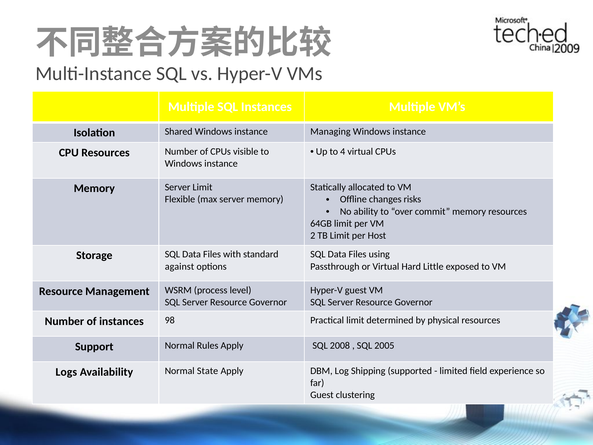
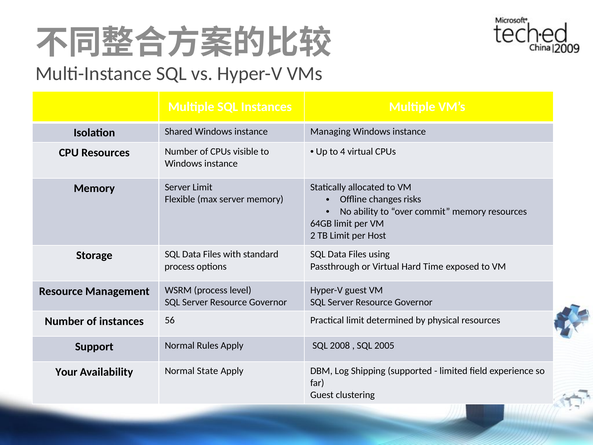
against at (179, 266): against -> process
Little: Little -> Time
98: 98 -> 56
Logs: Logs -> Your
